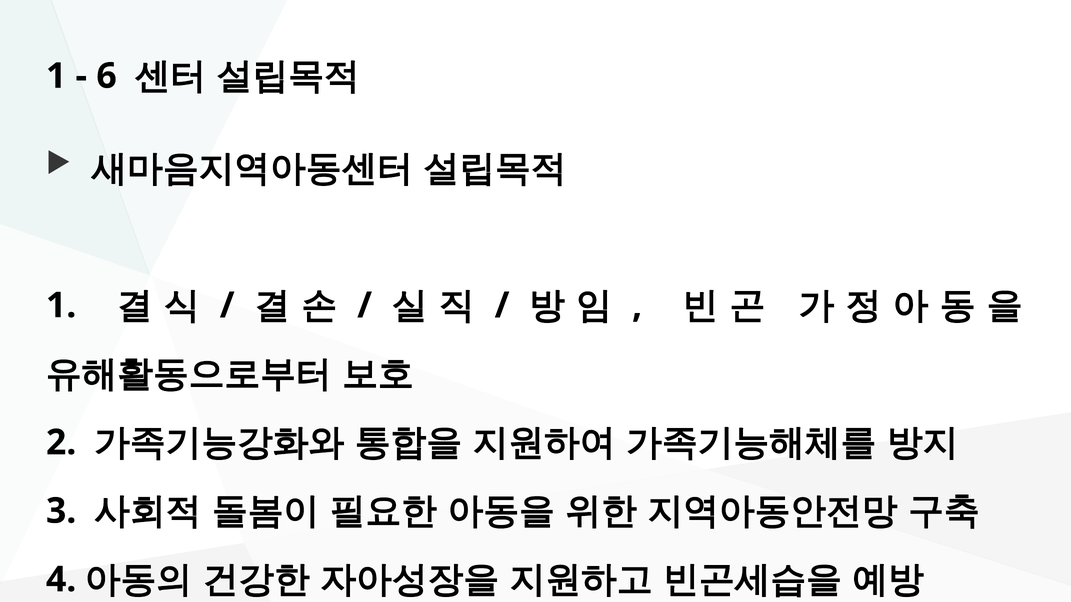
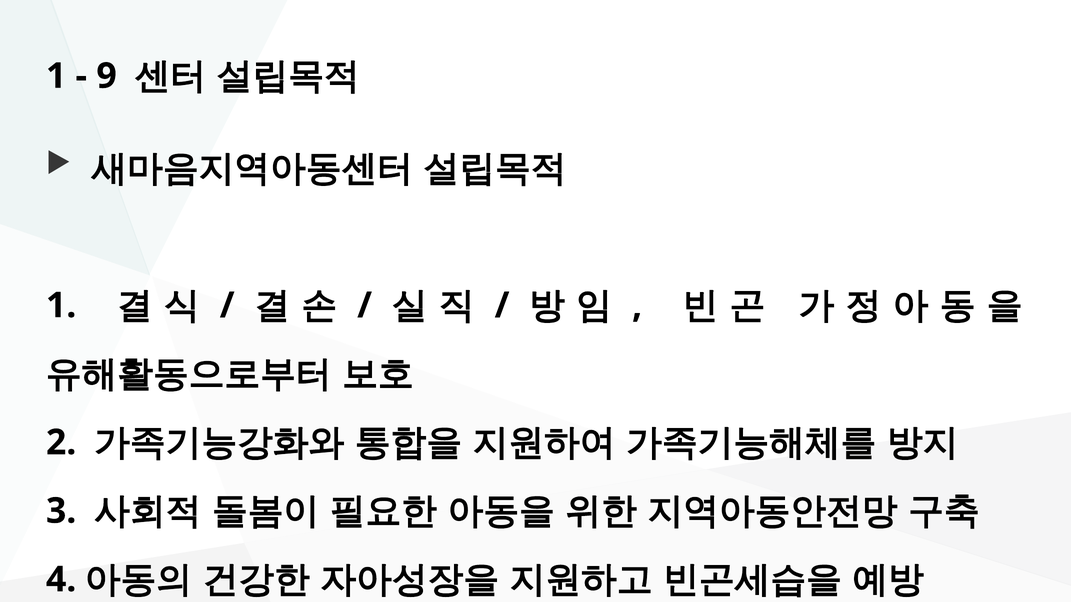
6: 6 -> 9
